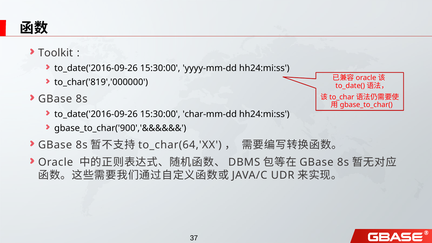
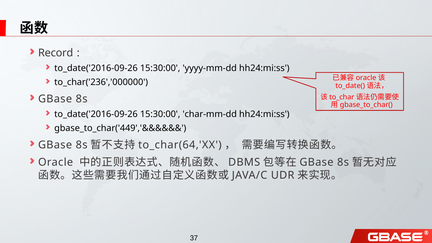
Toolkit: Toolkit -> Record
to_char('819','000000: to_char('819','000000 -> to_char('236','000000
gbase_to_char('900','&&&&&&: gbase_to_char('900','&&&&&& -> gbase_to_char('449','&&&&&&
